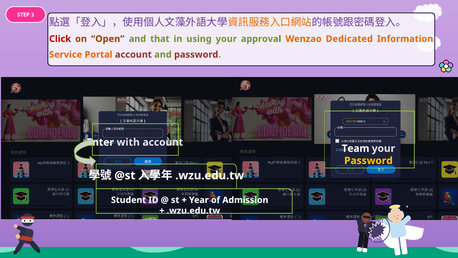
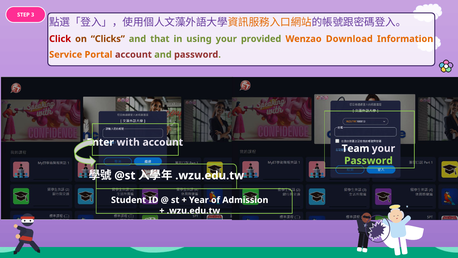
Open: Open -> Clicks
approval: approval -> provided
Dedicated: Dedicated -> Download
Password at (368, 160) colour: yellow -> light green
